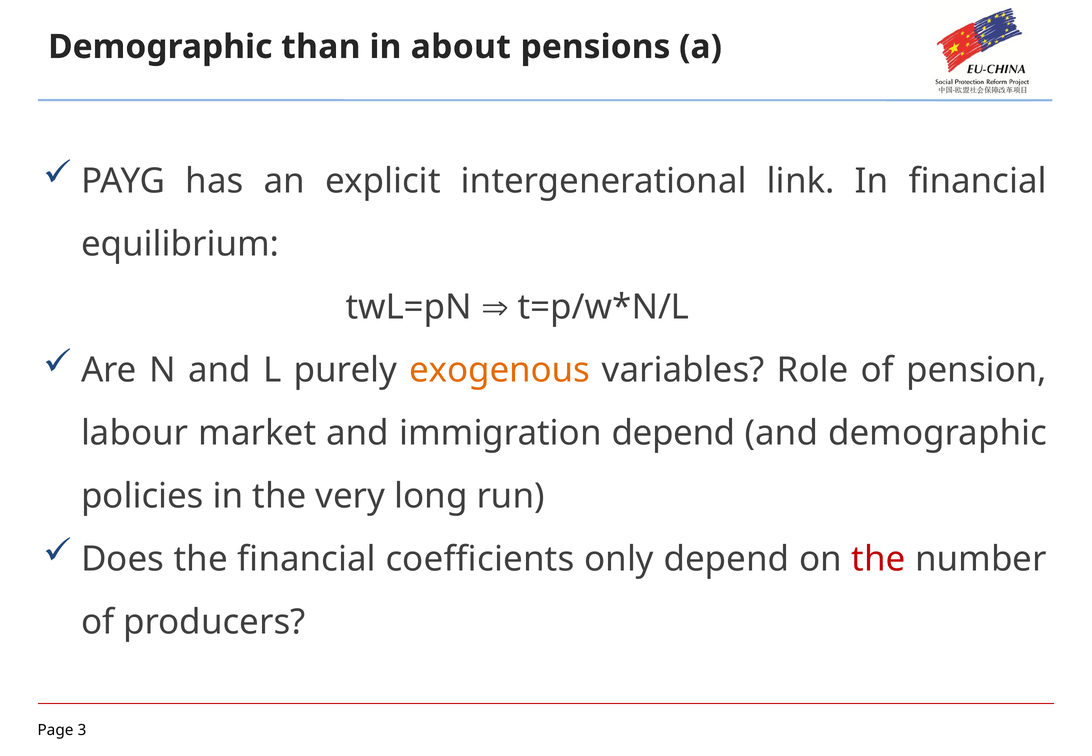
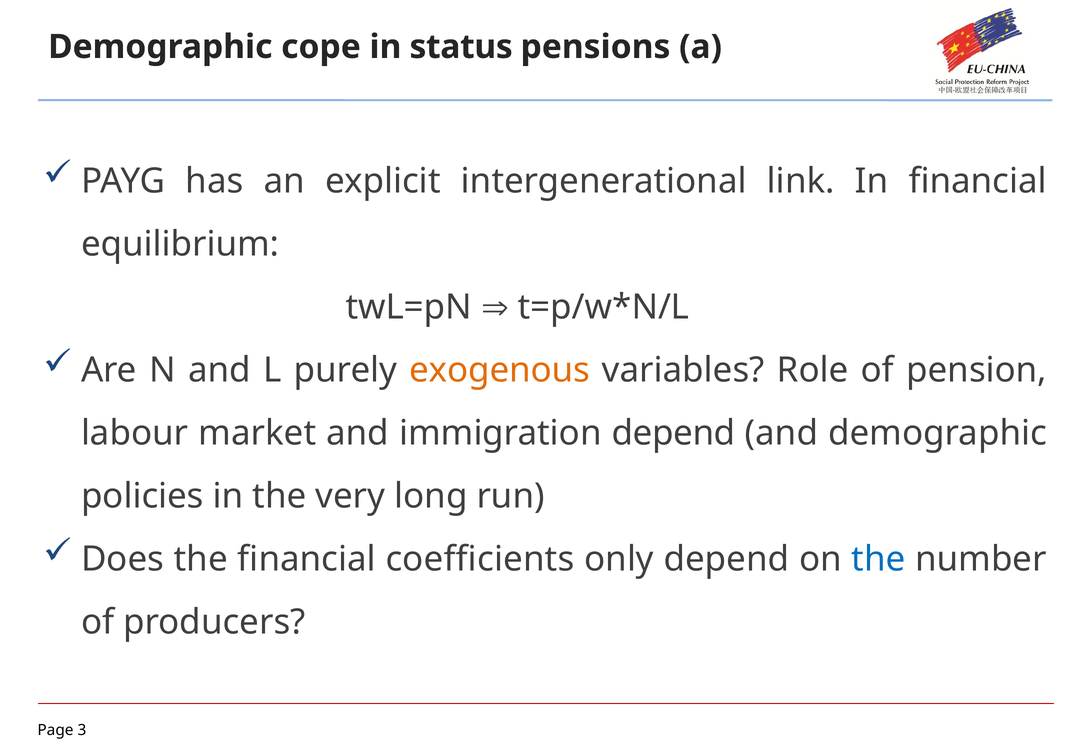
than: than -> cope
about: about -> status
the at (878, 559) colour: red -> blue
